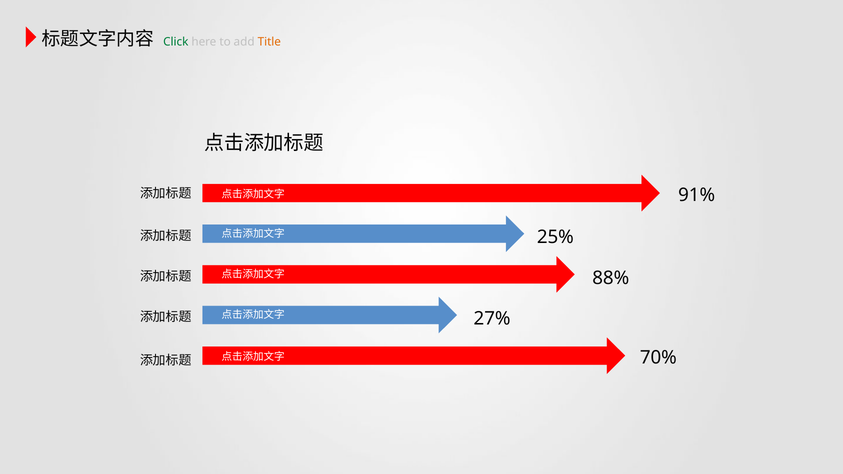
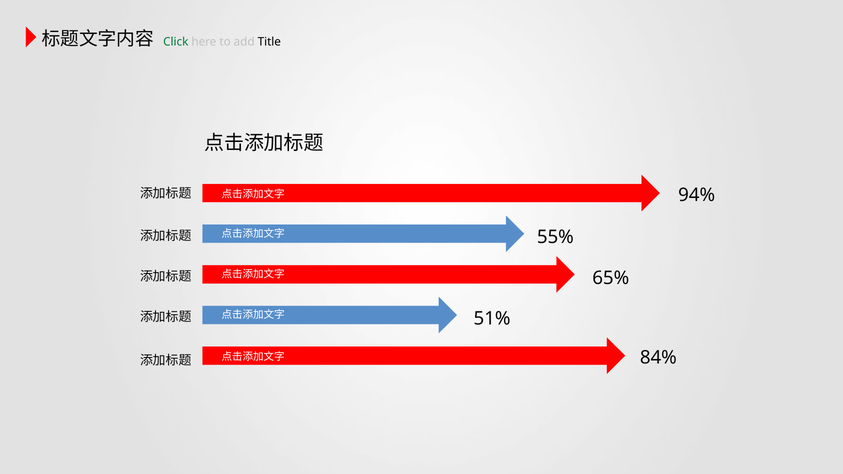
Title colour: orange -> black
91%: 91% -> 94%
25%: 25% -> 55%
88%: 88% -> 65%
27%: 27% -> 51%
70%: 70% -> 84%
